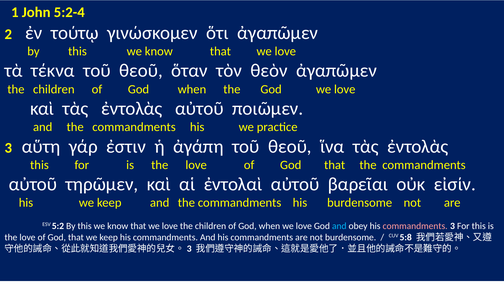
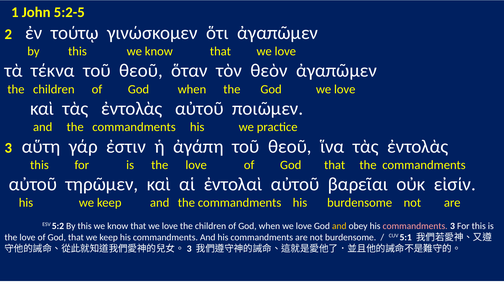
5:2-4: 5:2-4 -> 5:2-5
and at (339, 226) colour: light blue -> yellow
5:8: 5:8 -> 5:1
